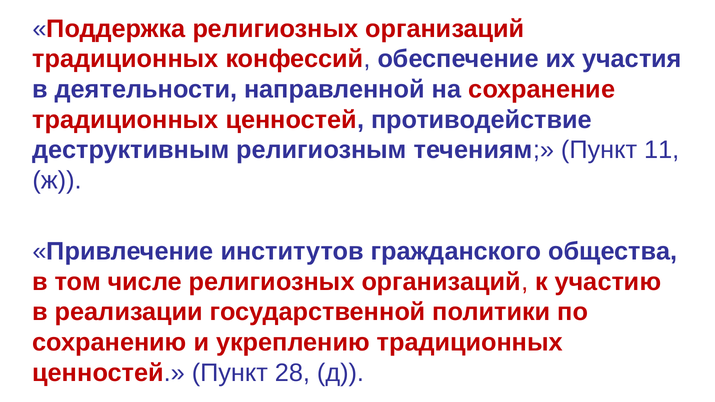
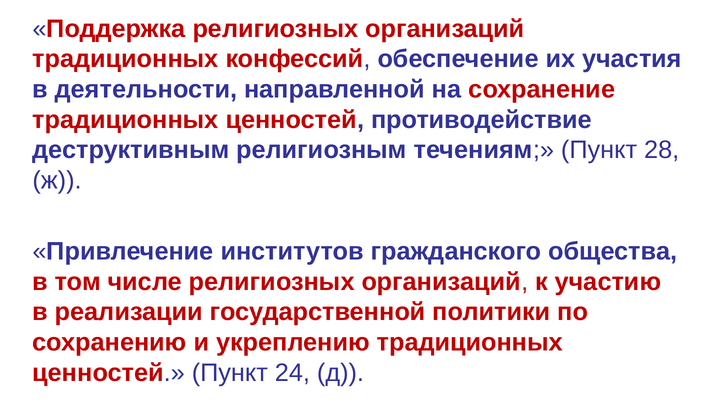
11: 11 -> 28
28: 28 -> 24
